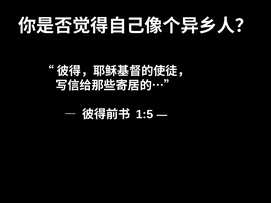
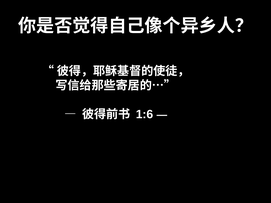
1:5: 1:5 -> 1:6
